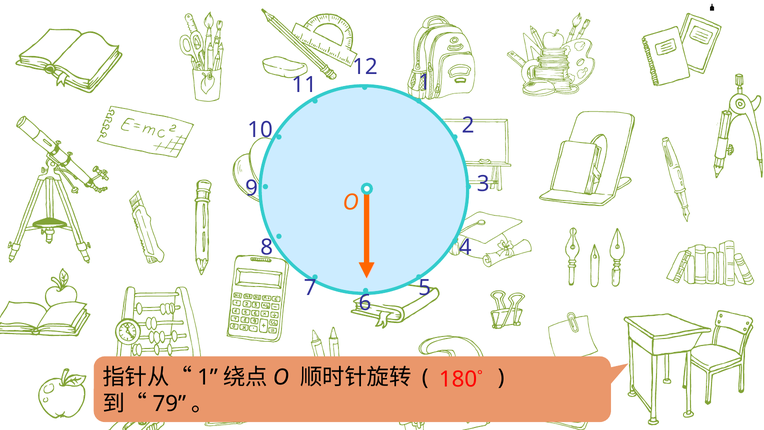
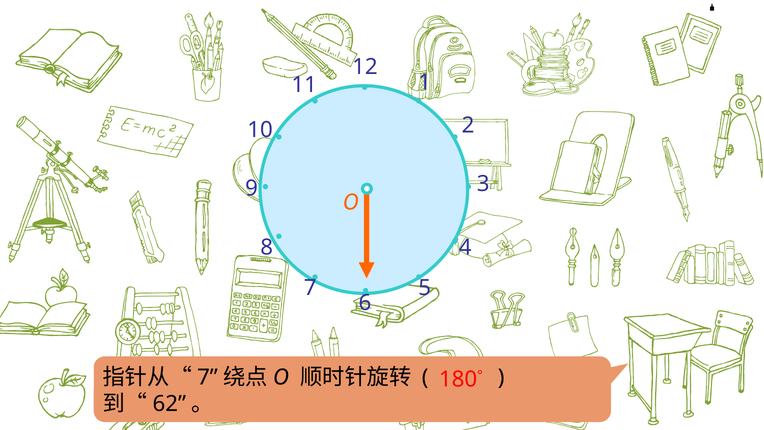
1 at (208, 377): 1 -> 7
79: 79 -> 62
